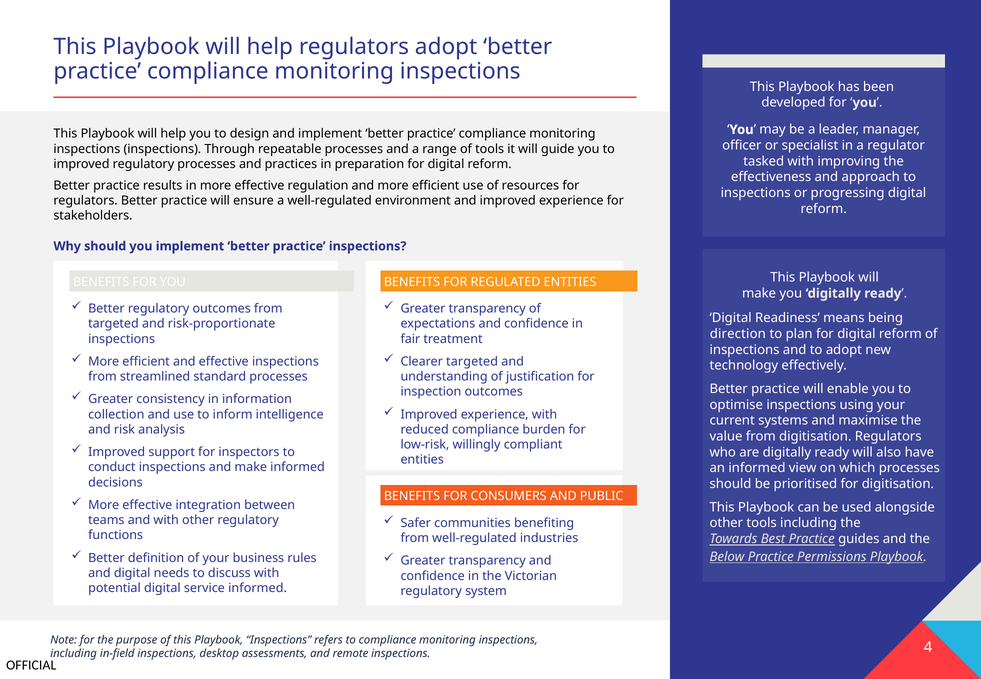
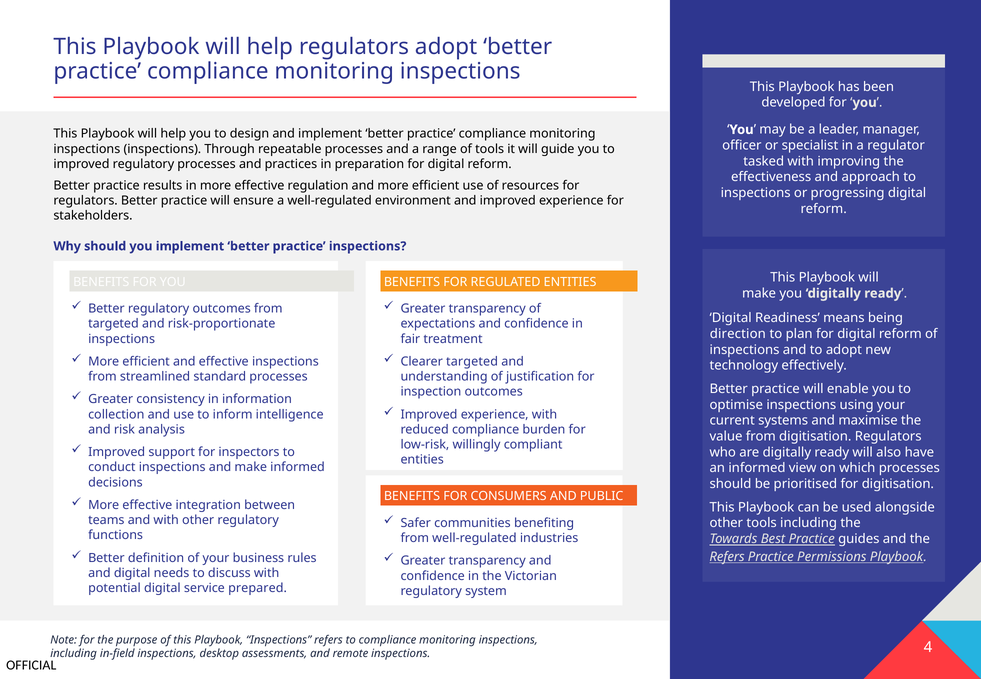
Below at (727, 557): Below -> Refers
service informed: informed -> prepared
